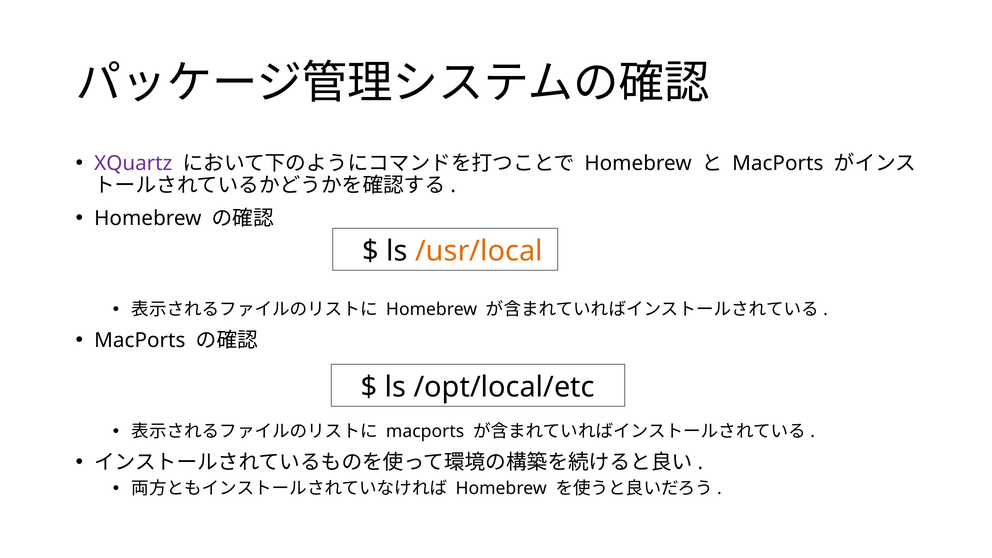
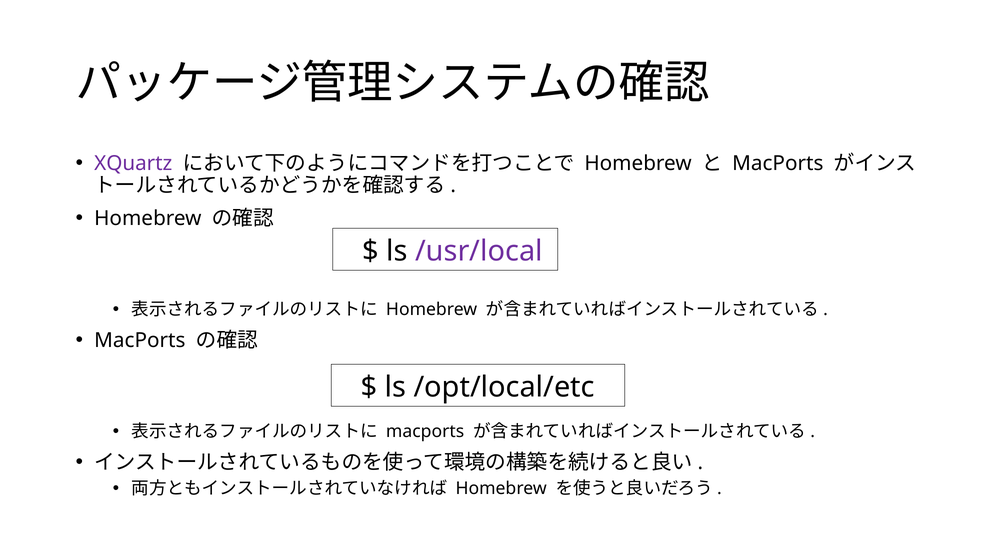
/usr/local colour: orange -> purple
